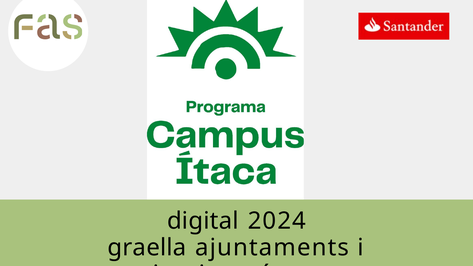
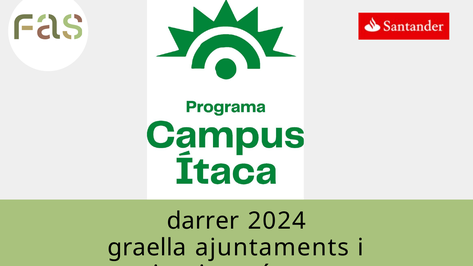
digital: digital -> darrer
